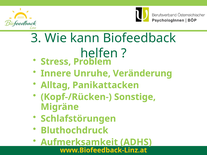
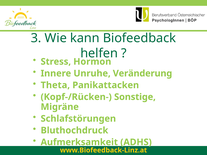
Problem: Problem -> Hormon
Alltag: Alltag -> Theta
